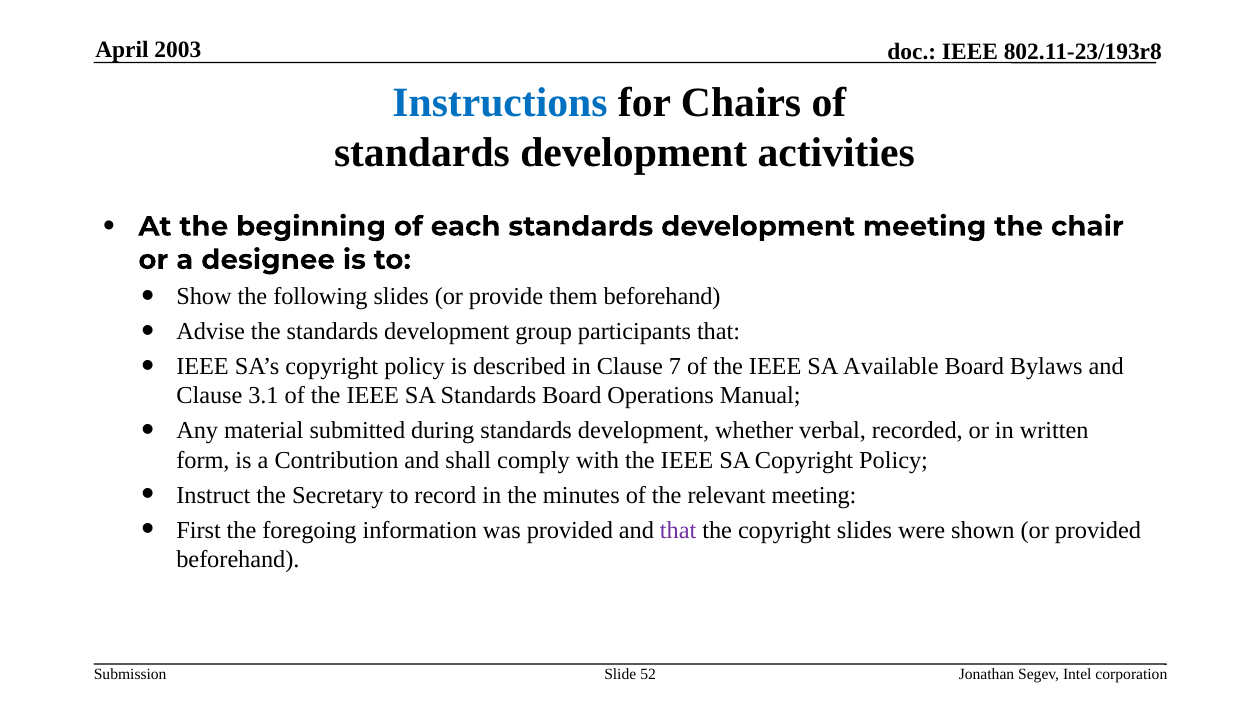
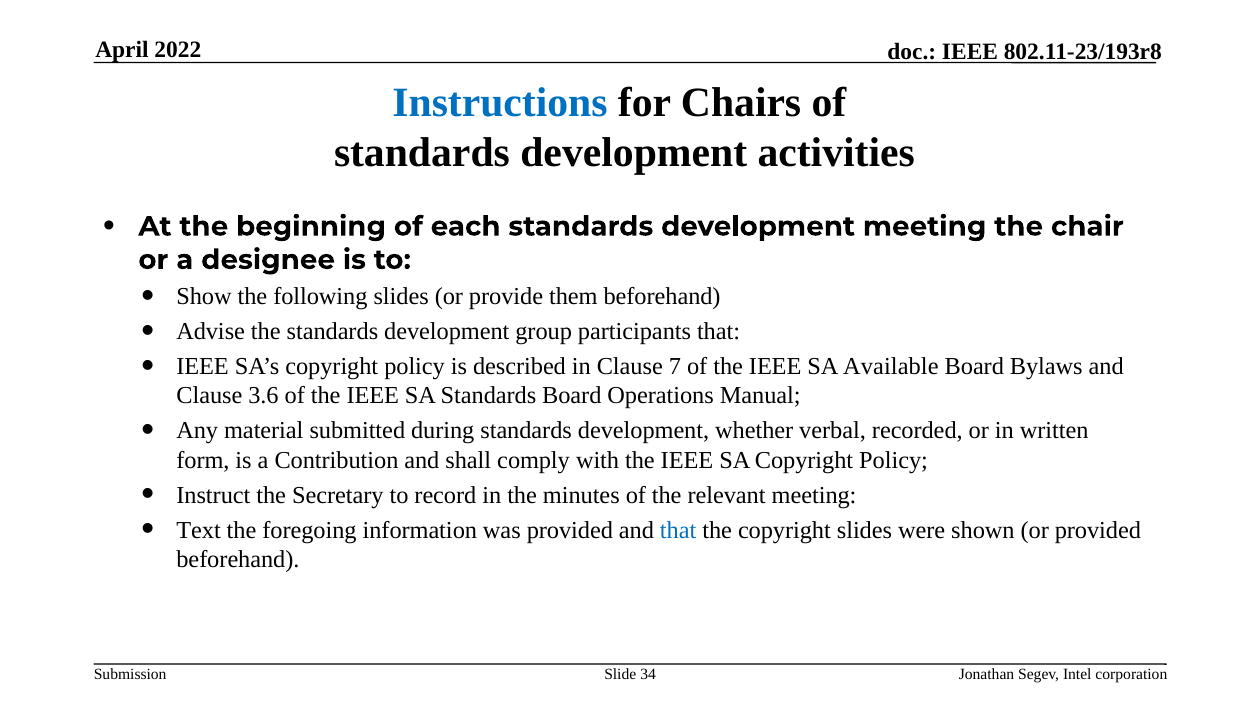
2003: 2003 -> 2022
3.1: 3.1 -> 3.6
First: First -> Text
that at (678, 530) colour: purple -> blue
52: 52 -> 34
